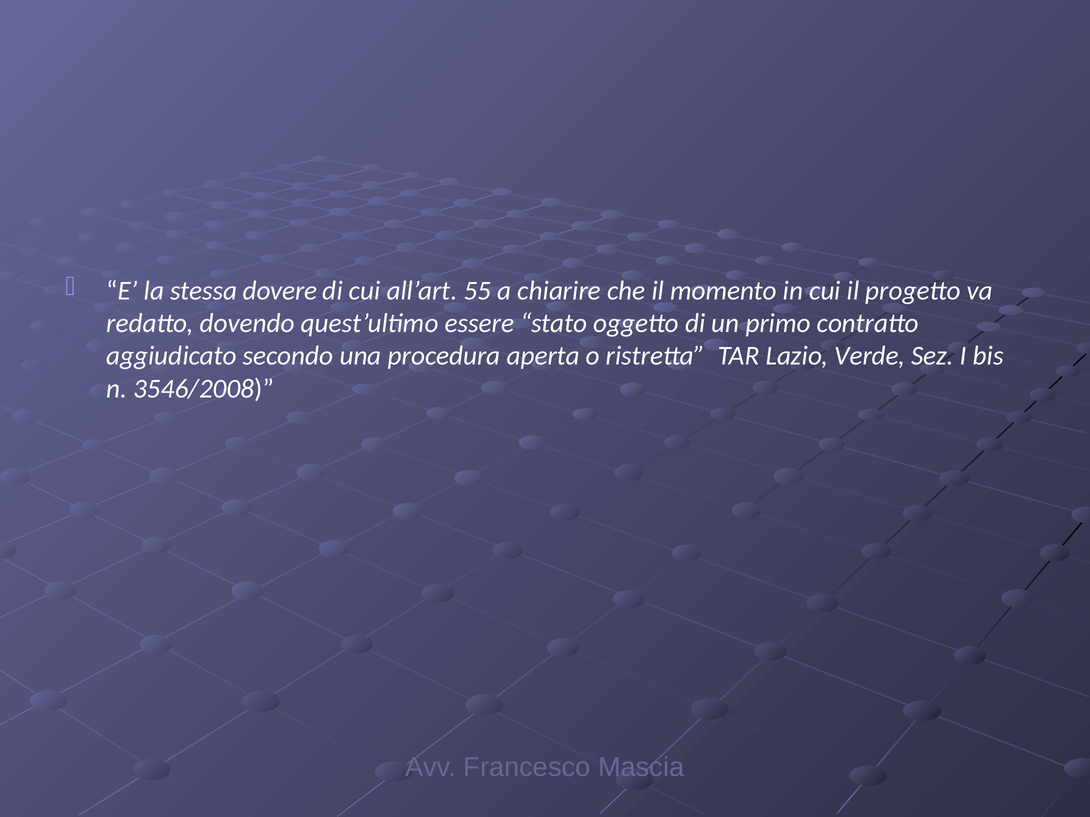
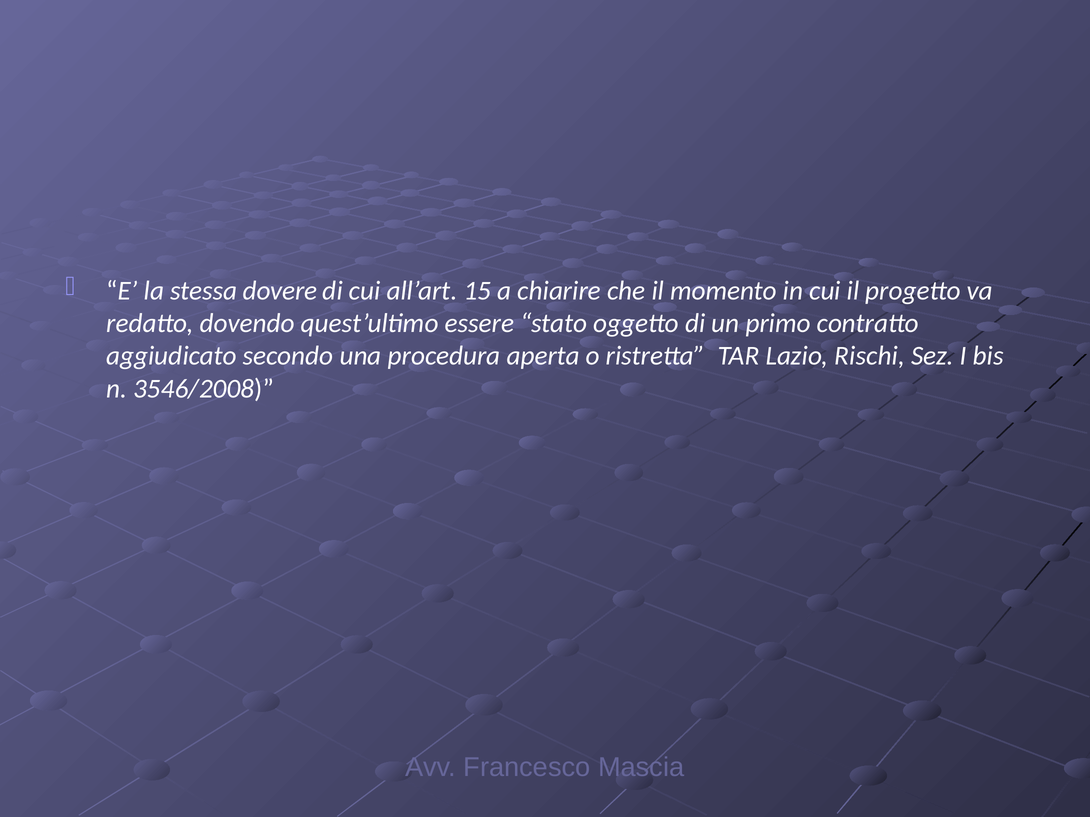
55: 55 -> 15
Verde: Verde -> Rischi
